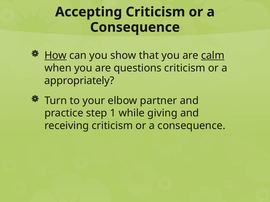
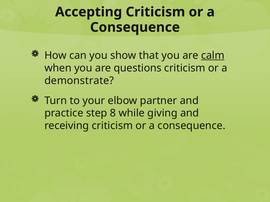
How underline: present -> none
appropriately: appropriately -> demonstrate
1: 1 -> 8
